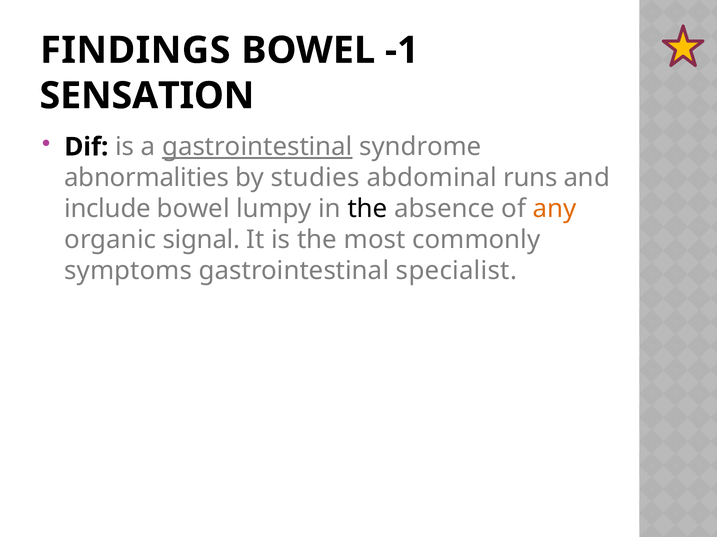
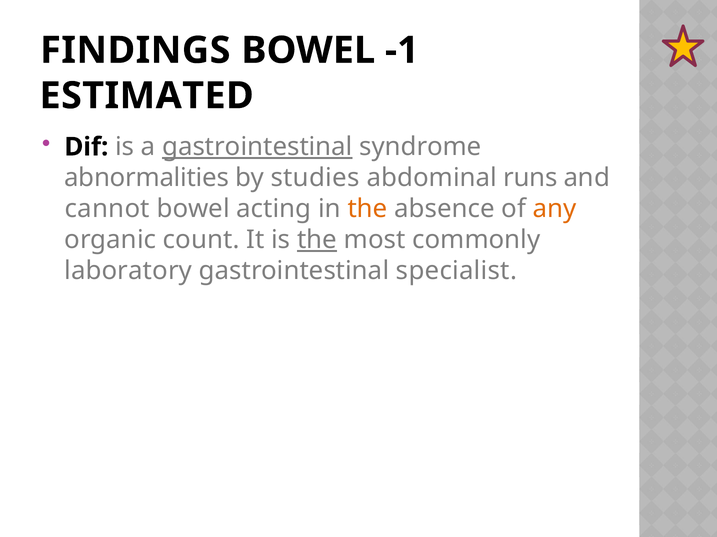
SENSATION: SENSATION -> ESTIMATED
include: include -> cannot
lumpy: lumpy -> acting
the at (367, 209) colour: black -> orange
signal: signal -> count
the at (317, 240) underline: none -> present
symptoms: symptoms -> laboratory
